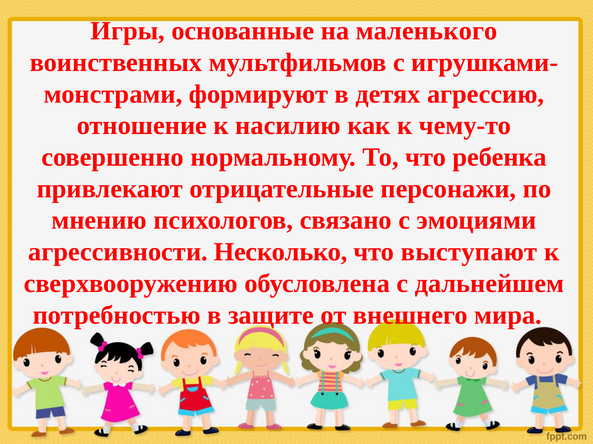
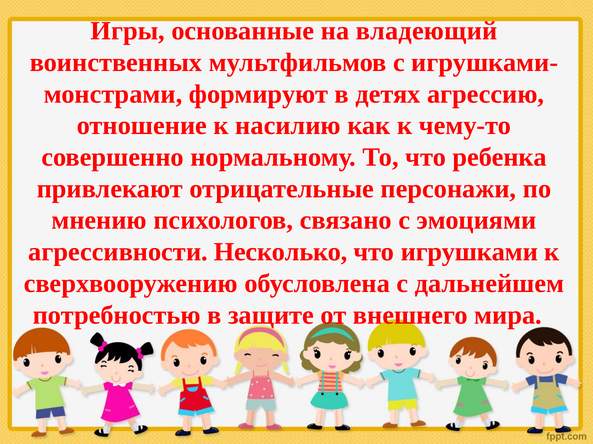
маленького: маленького -> владеющий
выступают: выступают -> игрушками
